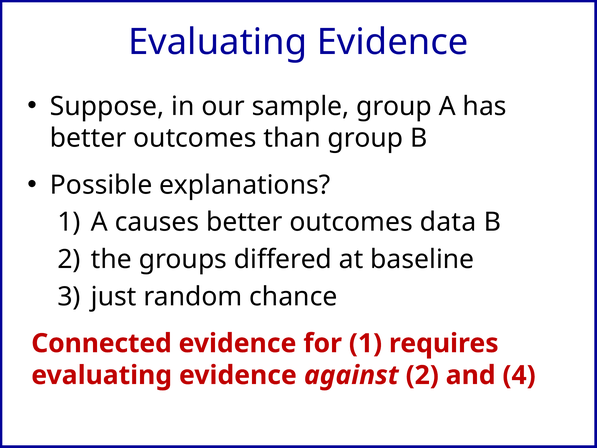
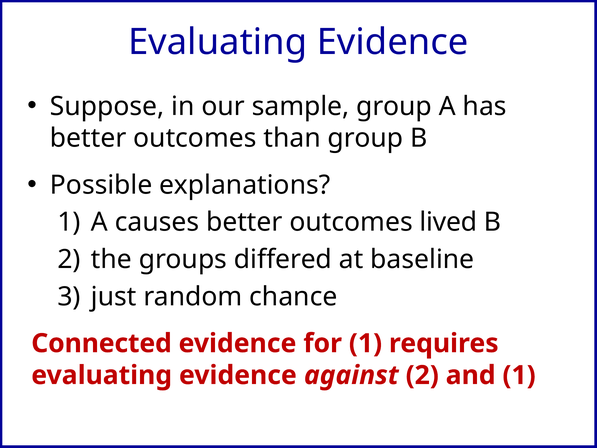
data: data -> lived
and 4: 4 -> 1
